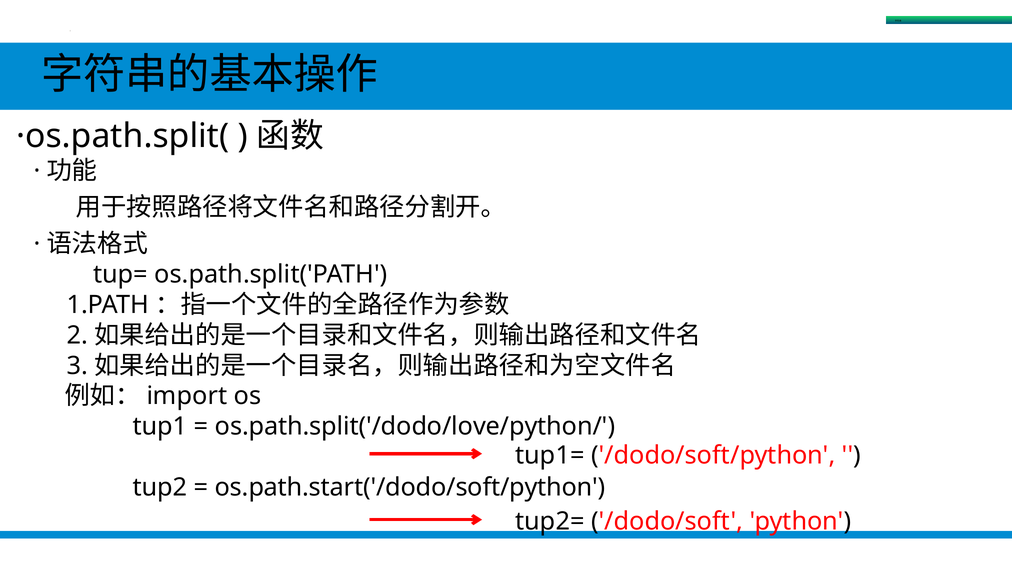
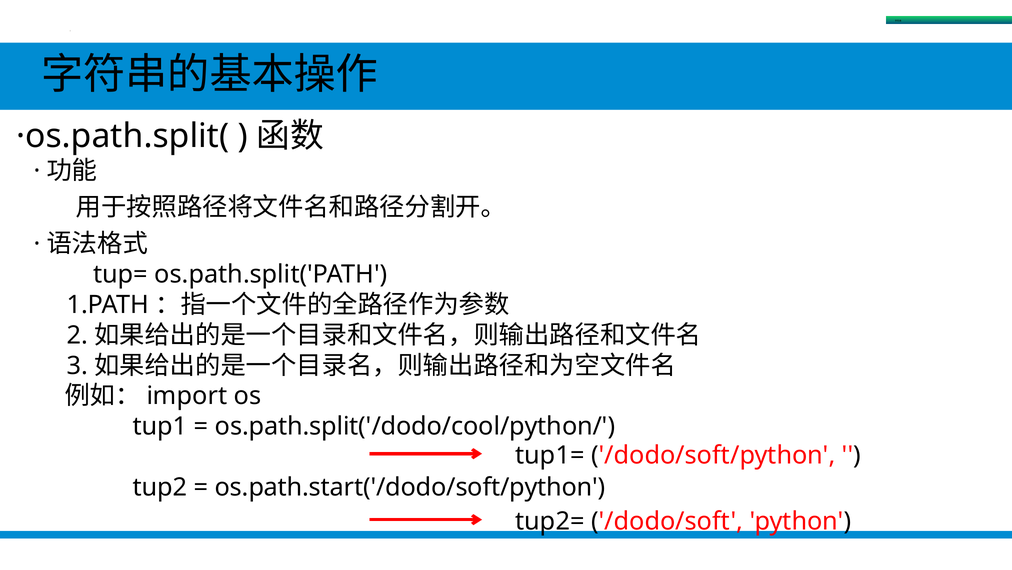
os.path.split('/dodo/love/python/: os.path.split('/dodo/love/python/ -> os.path.split('/dodo/cool/python/
